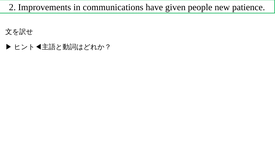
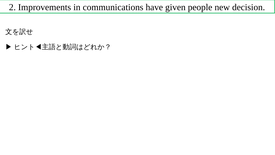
patience: patience -> decision
